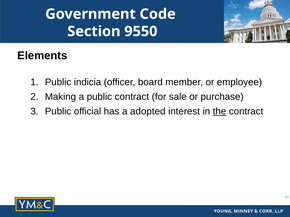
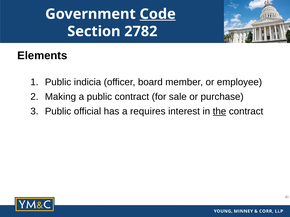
Code underline: none -> present
9550: 9550 -> 2782
adopted: adopted -> requires
